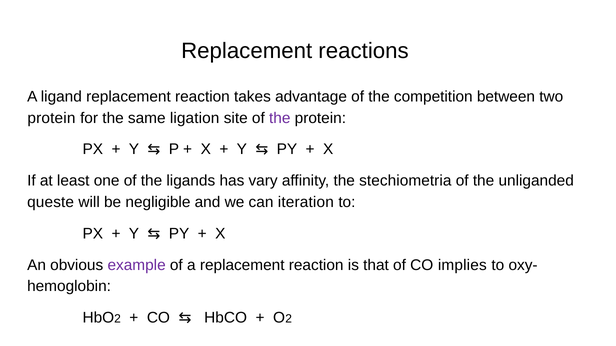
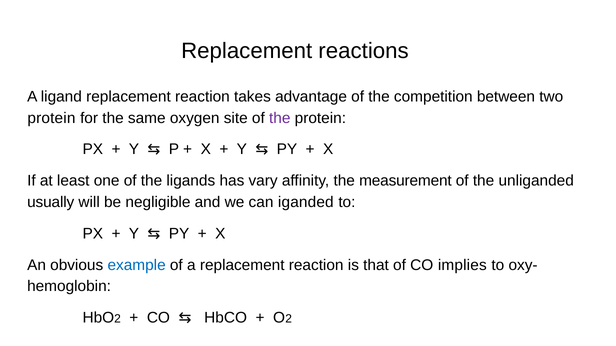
ligation: ligation -> oxygen
stechiometria: stechiometria -> measurement
queste: queste -> usually
iteration: iteration -> iganded
example colour: purple -> blue
